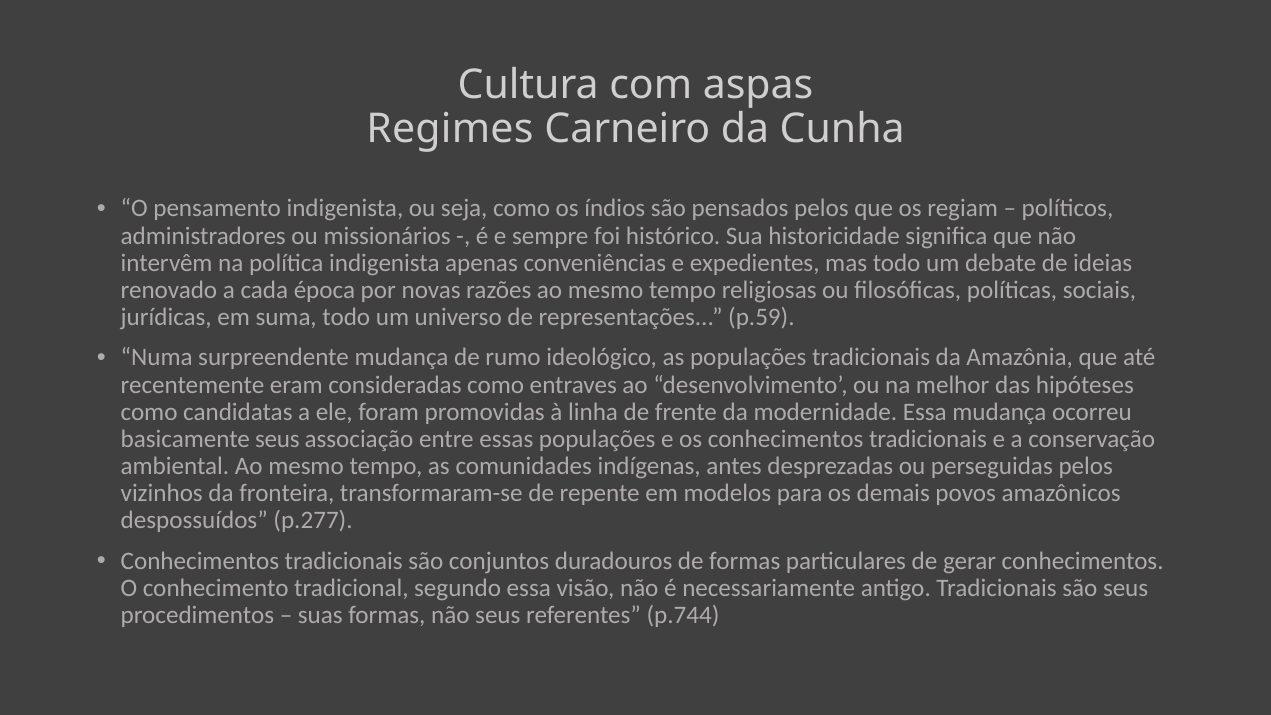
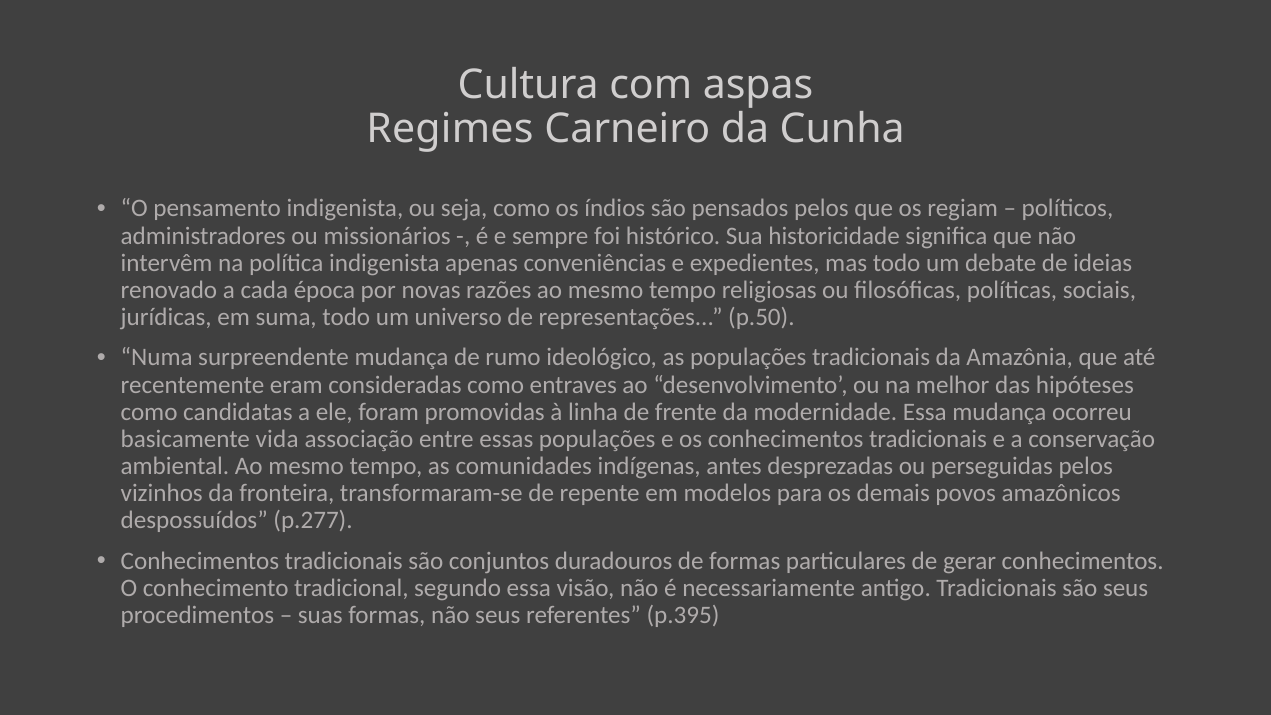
p.59: p.59 -> p.50
basicamente seus: seus -> vida
p.744: p.744 -> p.395
